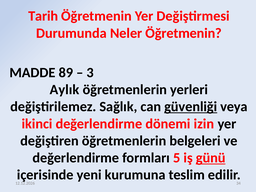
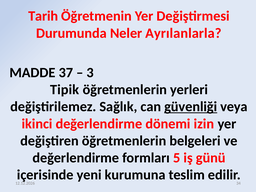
Neler Öğretmenin: Öğretmenin -> Ayrılanlarla
89: 89 -> 37
Aylık: Aylık -> Tipik
günü underline: present -> none
